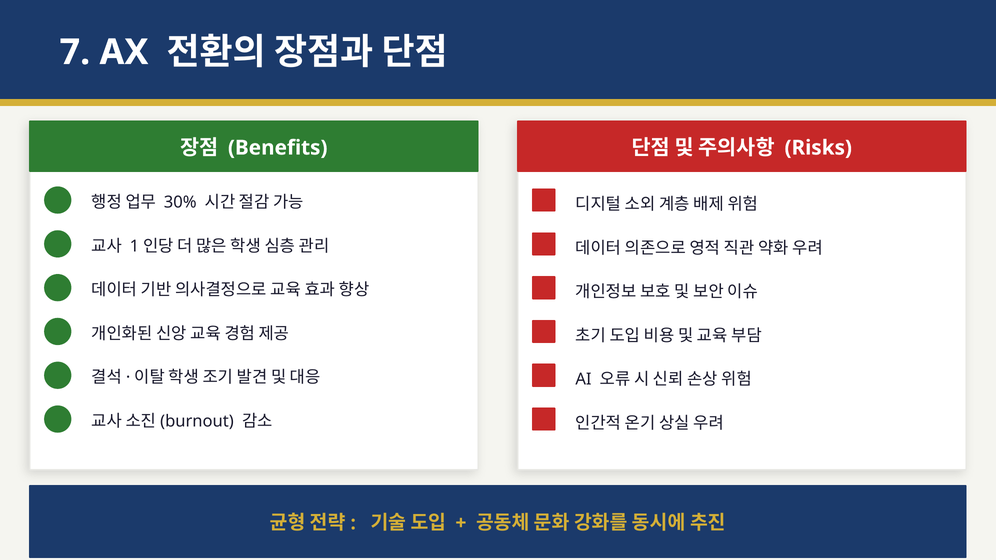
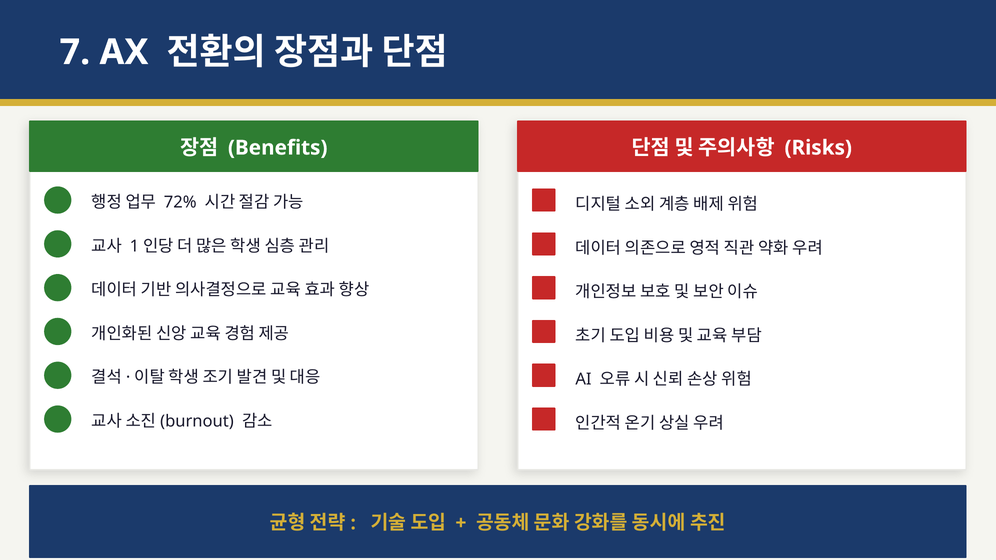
30%: 30% -> 72%
